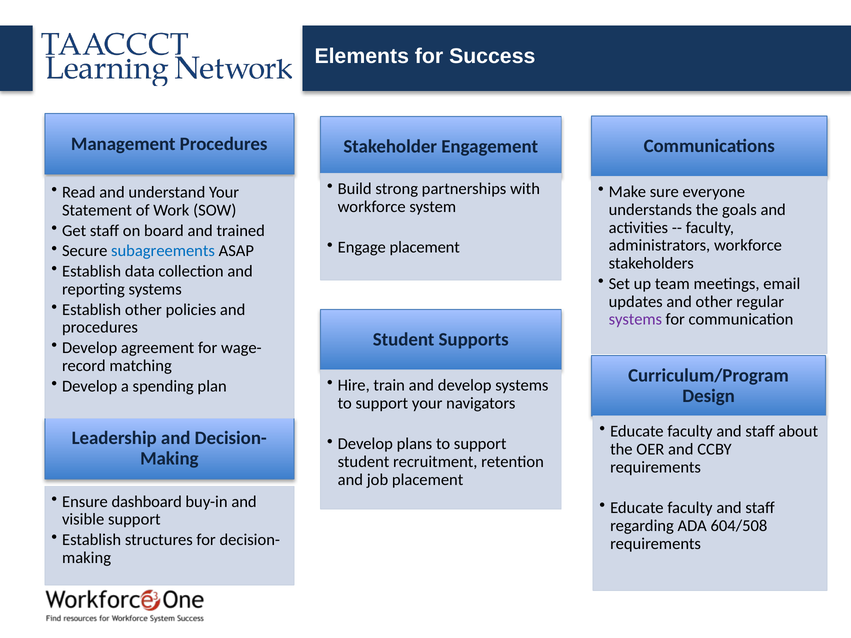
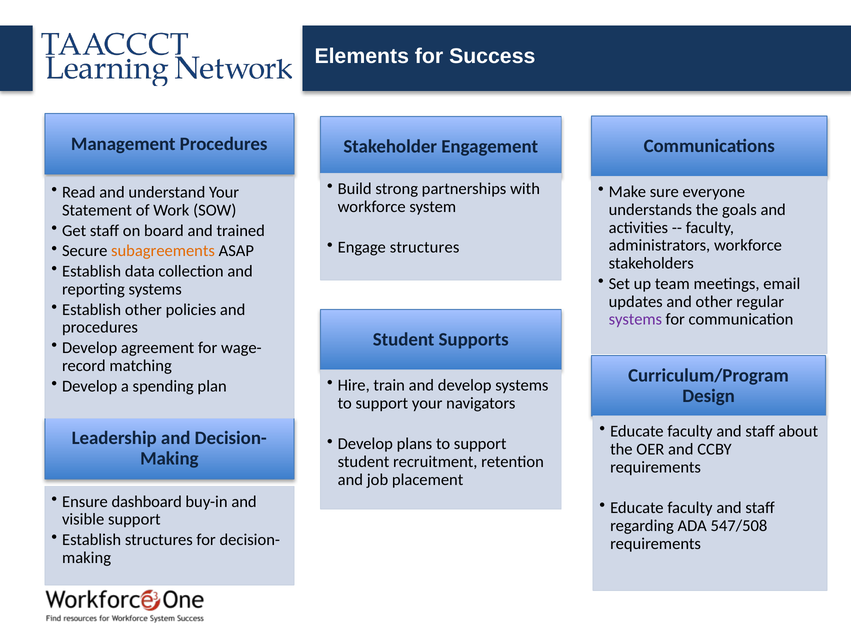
Engage placement: placement -> structures
subagreements colour: blue -> orange
604/508: 604/508 -> 547/508
